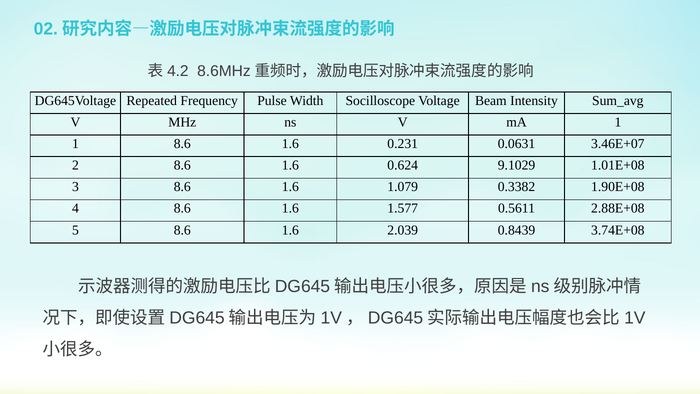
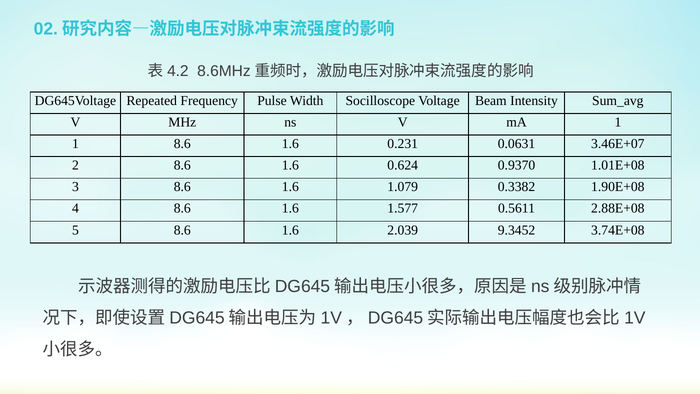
9.1029: 9.1029 -> 0.9370
0.8439: 0.8439 -> 9.3452
